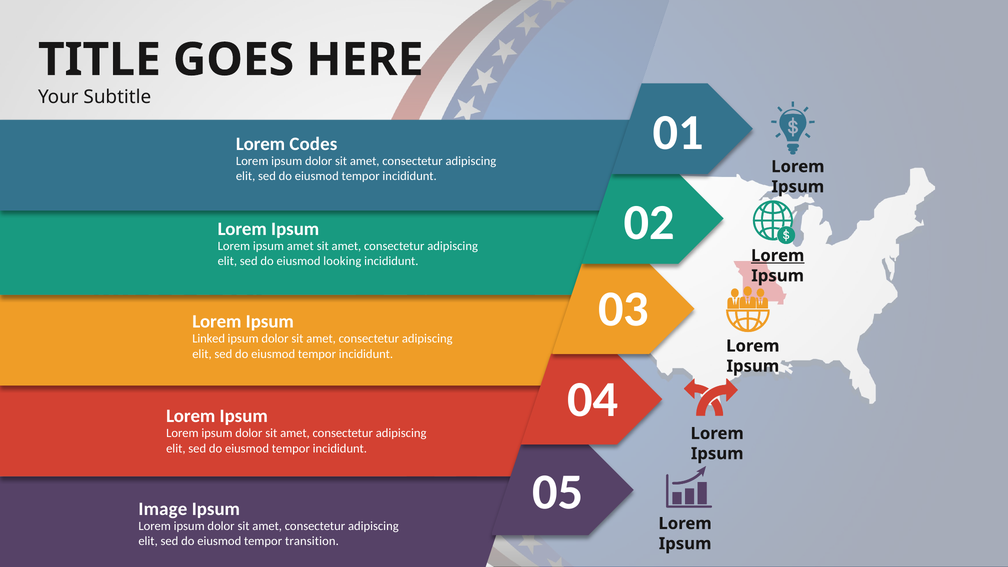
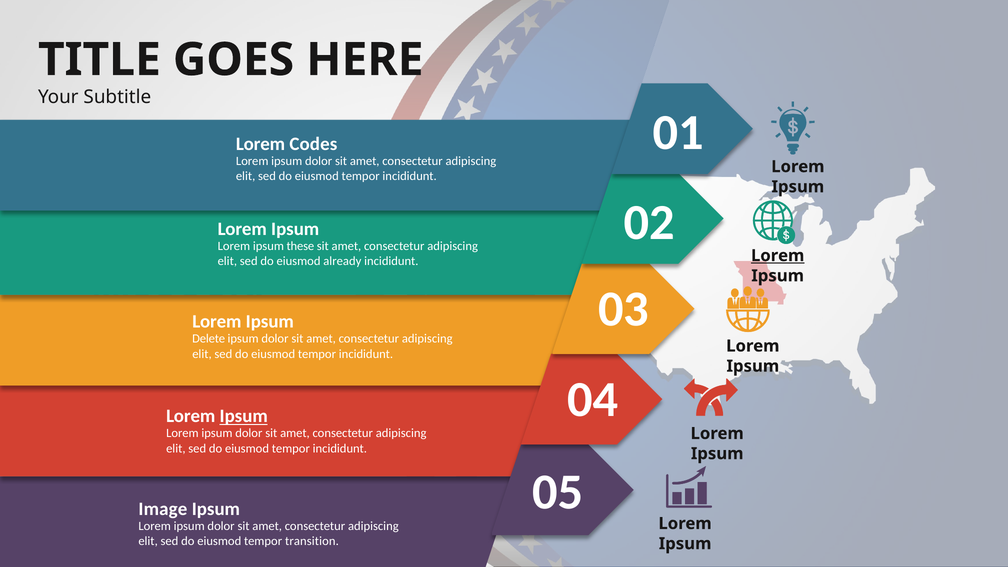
ipsum amet: amet -> these
looking: looking -> already
Linked: Linked -> Delete
Ipsum at (244, 416) underline: none -> present
